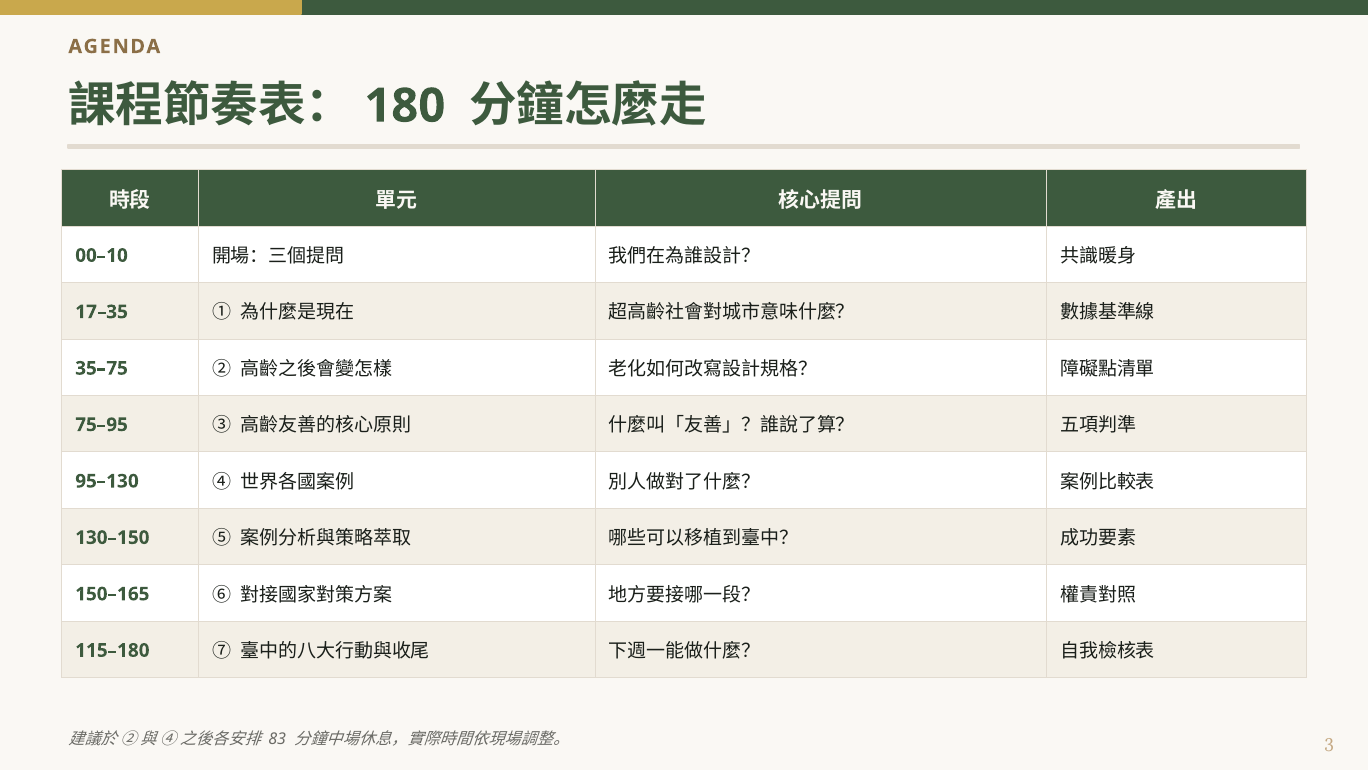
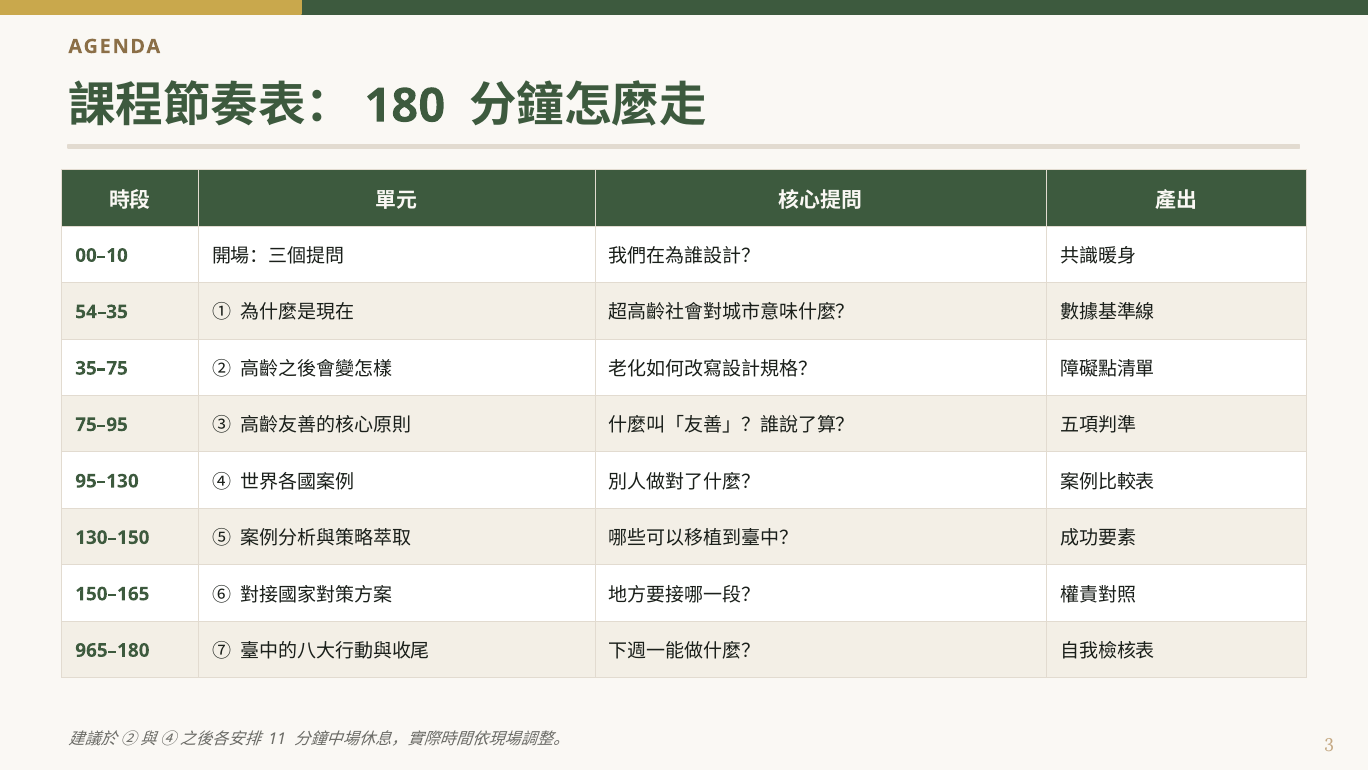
17–35: 17–35 -> 54–35
115–180: 115–180 -> 965–180
83: 83 -> 11
